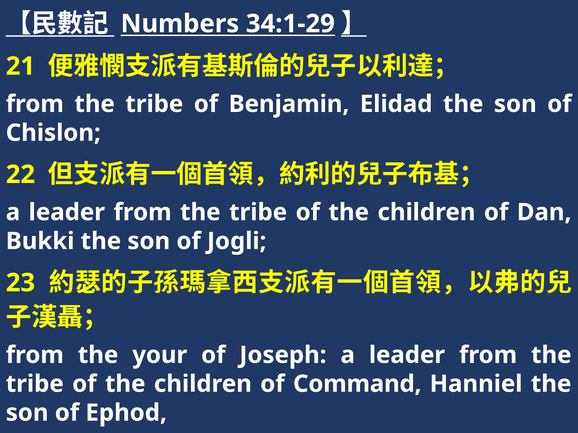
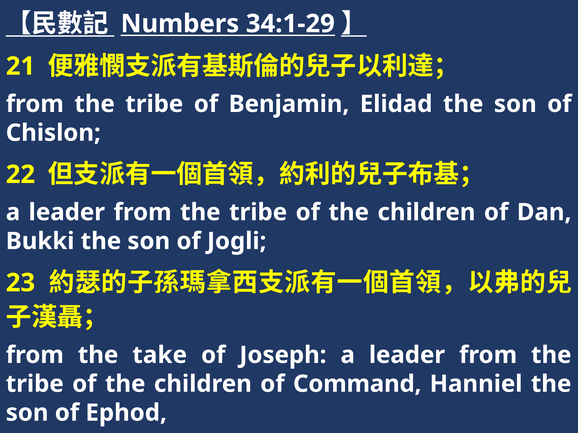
your: your -> take
